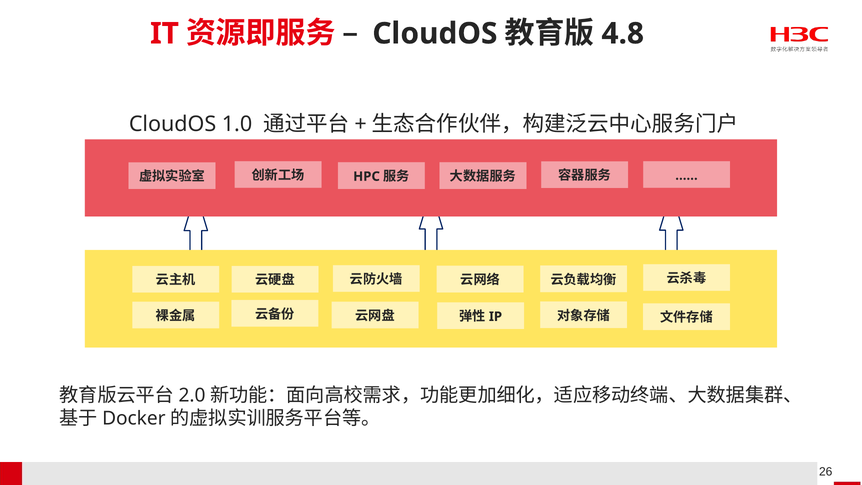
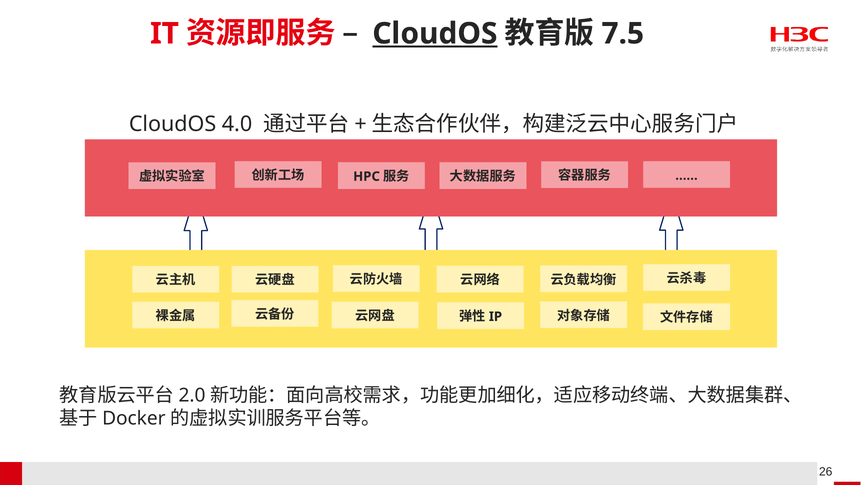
CloudOS at (435, 34) underline: none -> present
4.8: 4.8 -> 7.5
CloudOS 1.0: 1.0 -> 4.0
